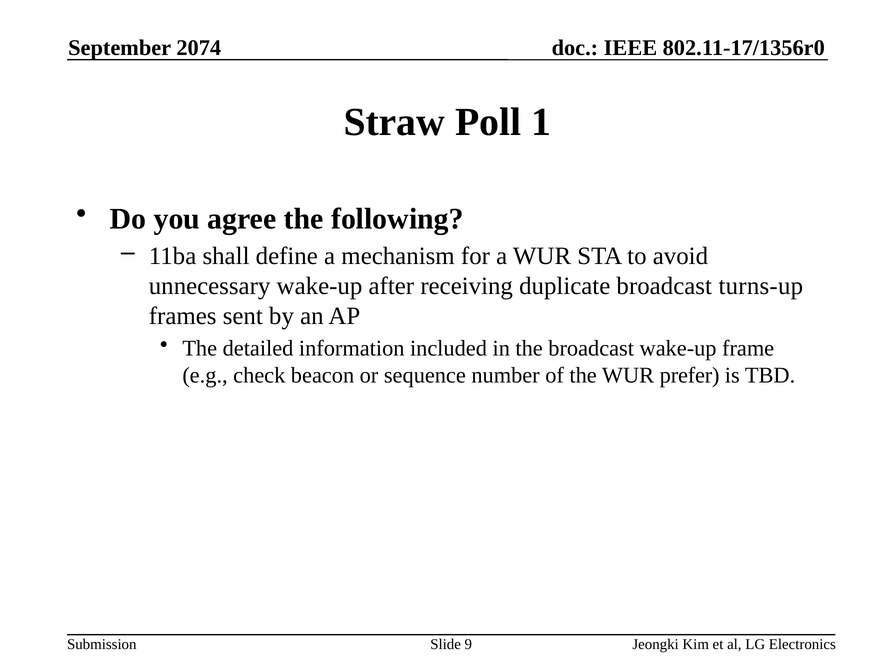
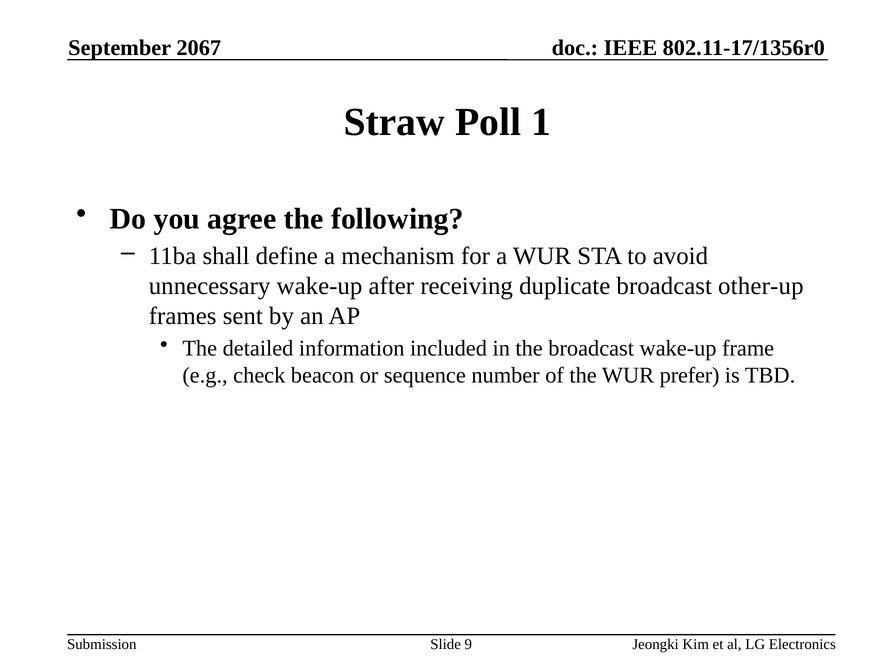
2074: 2074 -> 2067
turns-up: turns-up -> other-up
